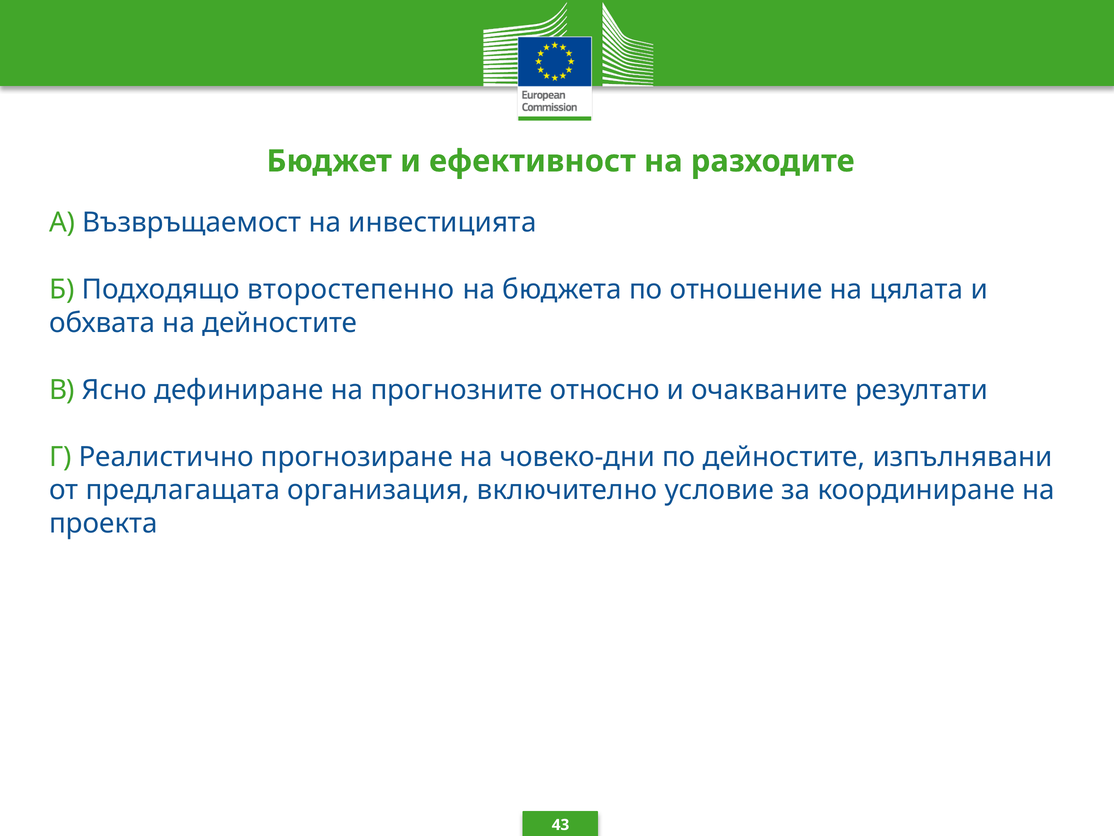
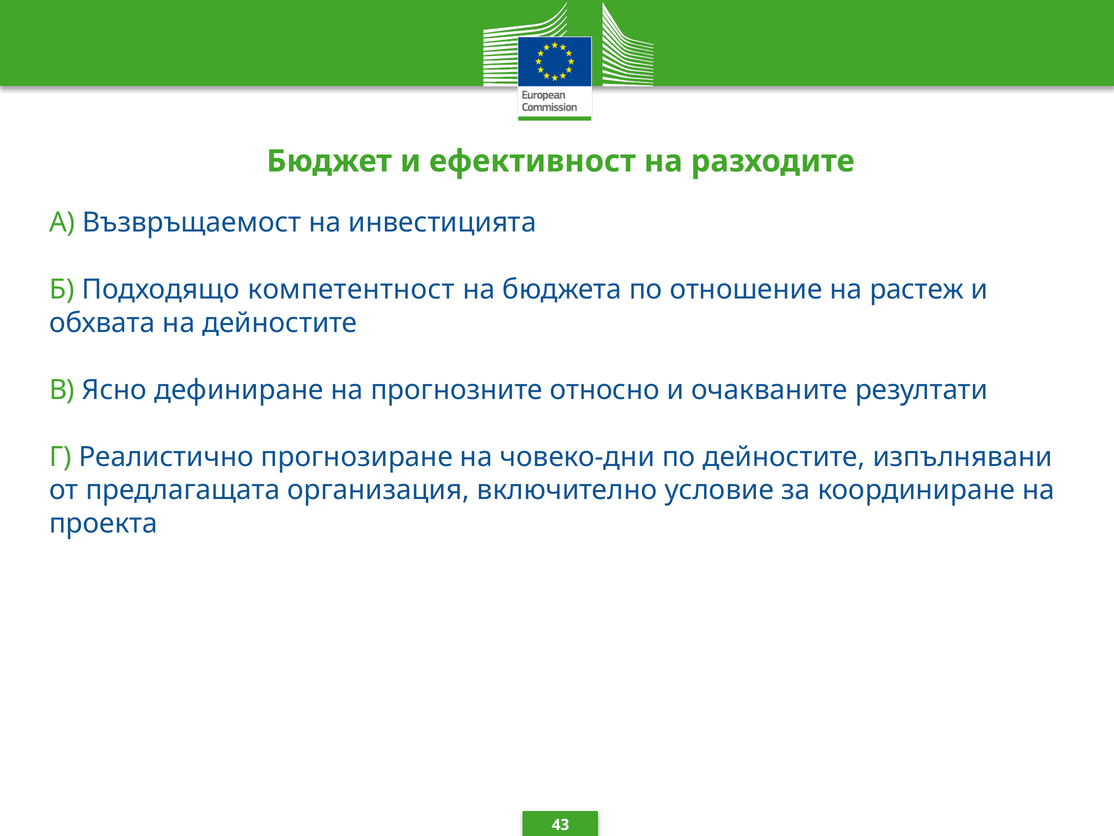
второстепенно: второстепенно -> компетентност
цялата: цялата -> растеж
